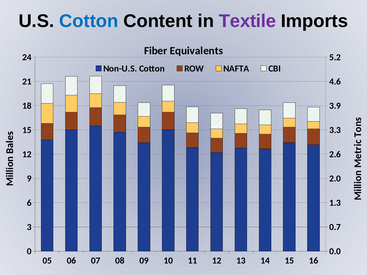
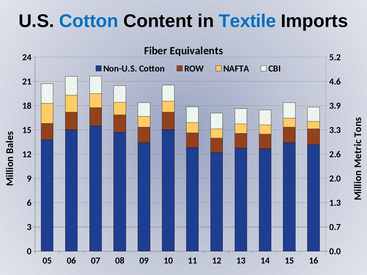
Textile colour: purple -> blue
